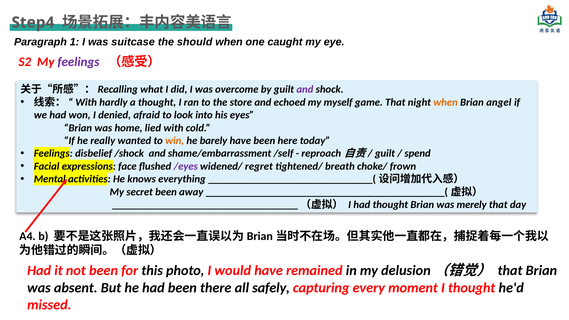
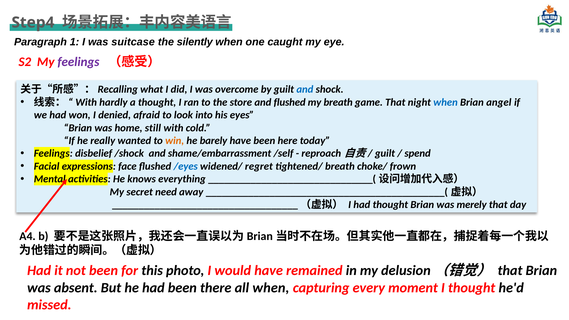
should: should -> silently
and at (305, 89) colour: purple -> blue
and echoed: echoed -> flushed
my myself: myself -> breath
when at (446, 102) colour: orange -> blue
lied: lied -> still
/eyes colour: purple -> blue
secret been: been -> need
all safely: safely -> when
